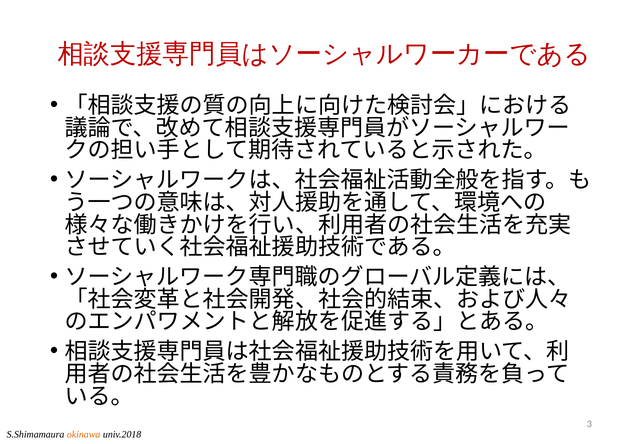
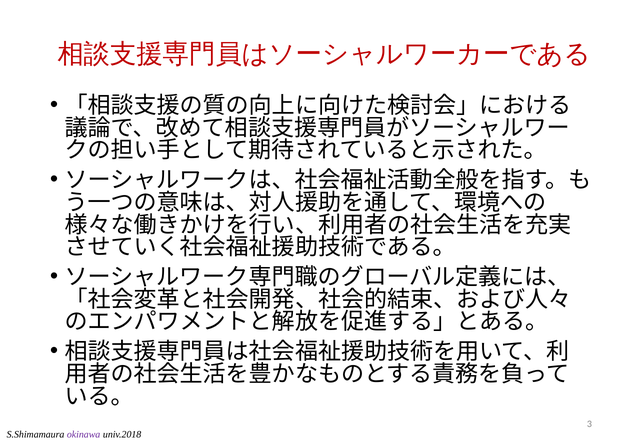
okinawa colour: orange -> purple
